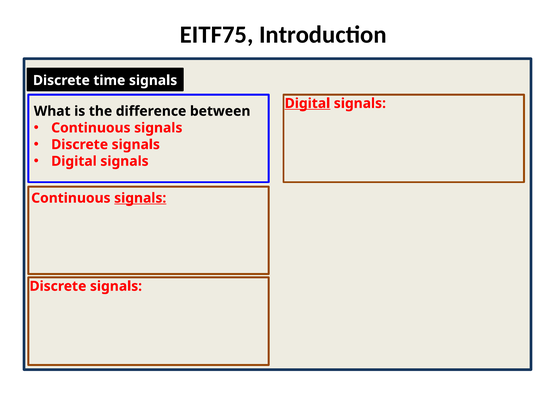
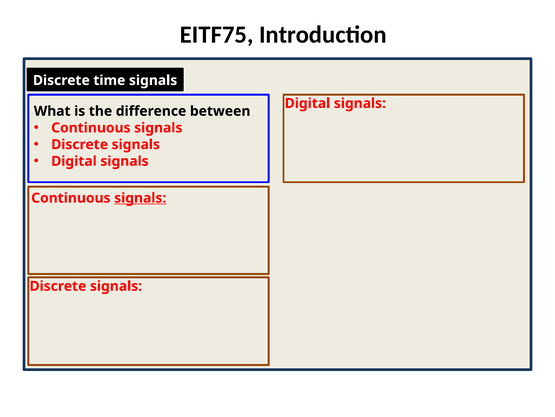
Digital at (307, 103) underline: present -> none
